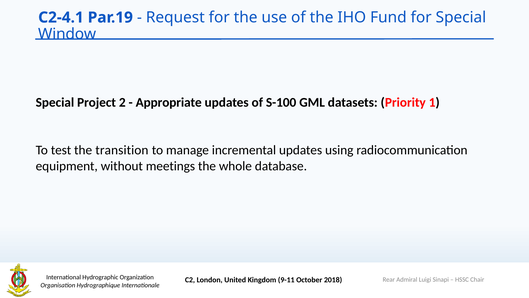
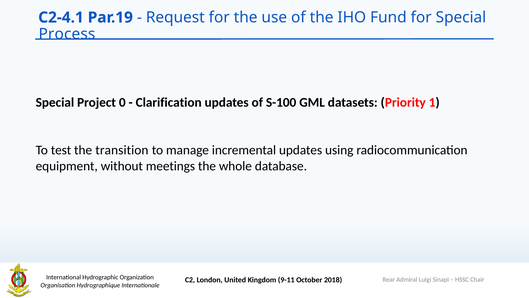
Window: Window -> Process
2: 2 -> 0
Appropriate: Appropriate -> Clarification
